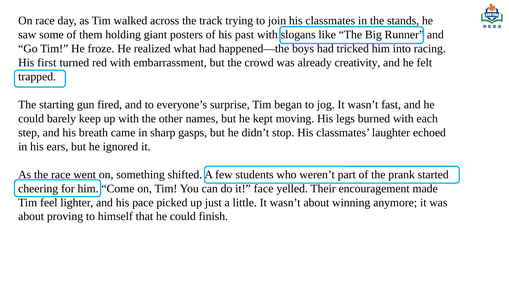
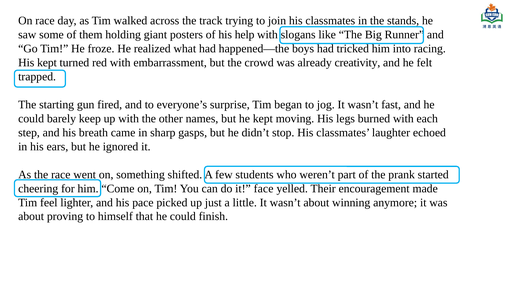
past: past -> help
His first: first -> kept
